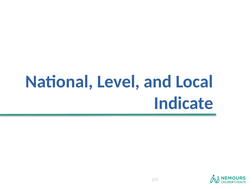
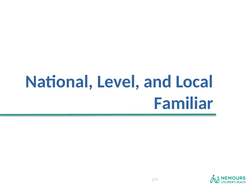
Indicate: Indicate -> Familiar
